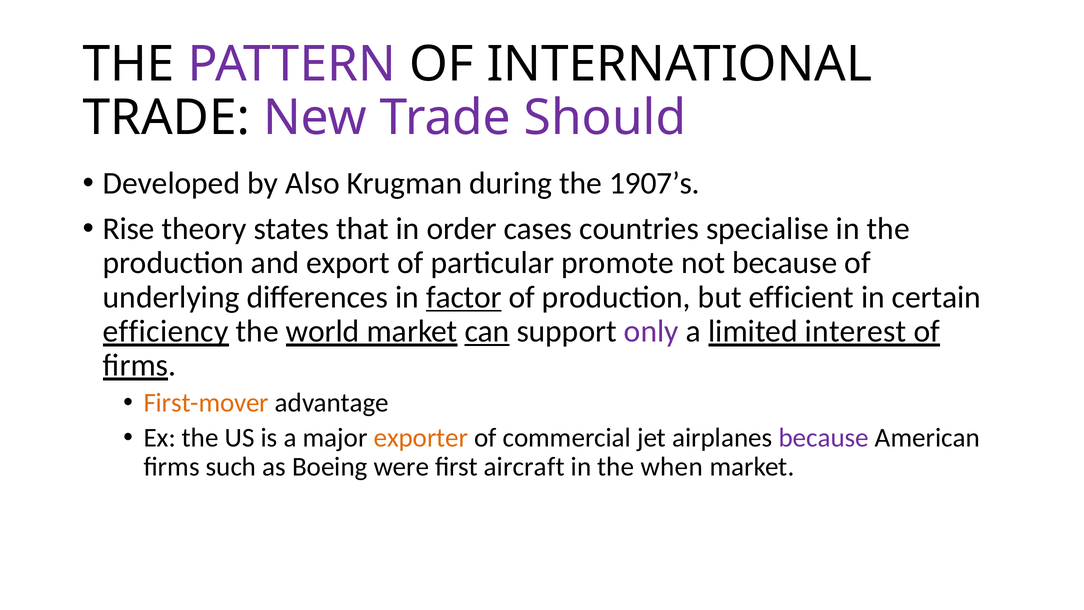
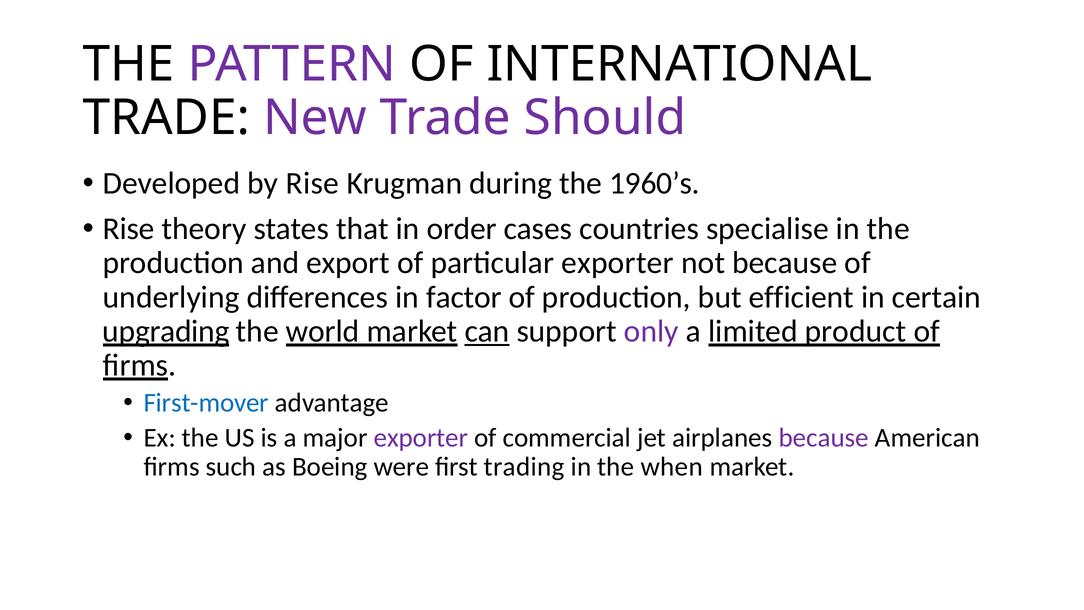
by Also: Also -> Rise
1907’s: 1907’s -> 1960’s
particular promote: promote -> exporter
factor underline: present -> none
efficiency: efficiency -> upgrading
interest: interest -> product
First-mover colour: orange -> blue
exporter at (421, 438) colour: orange -> purple
aircraft: aircraft -> trading
